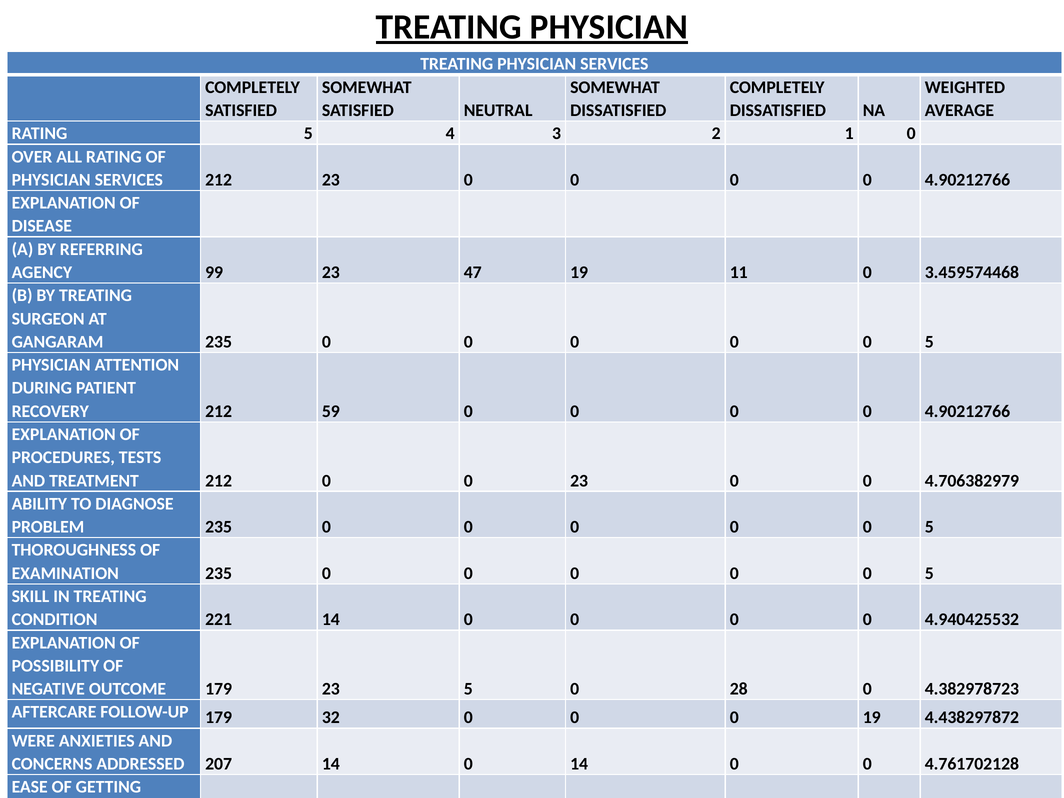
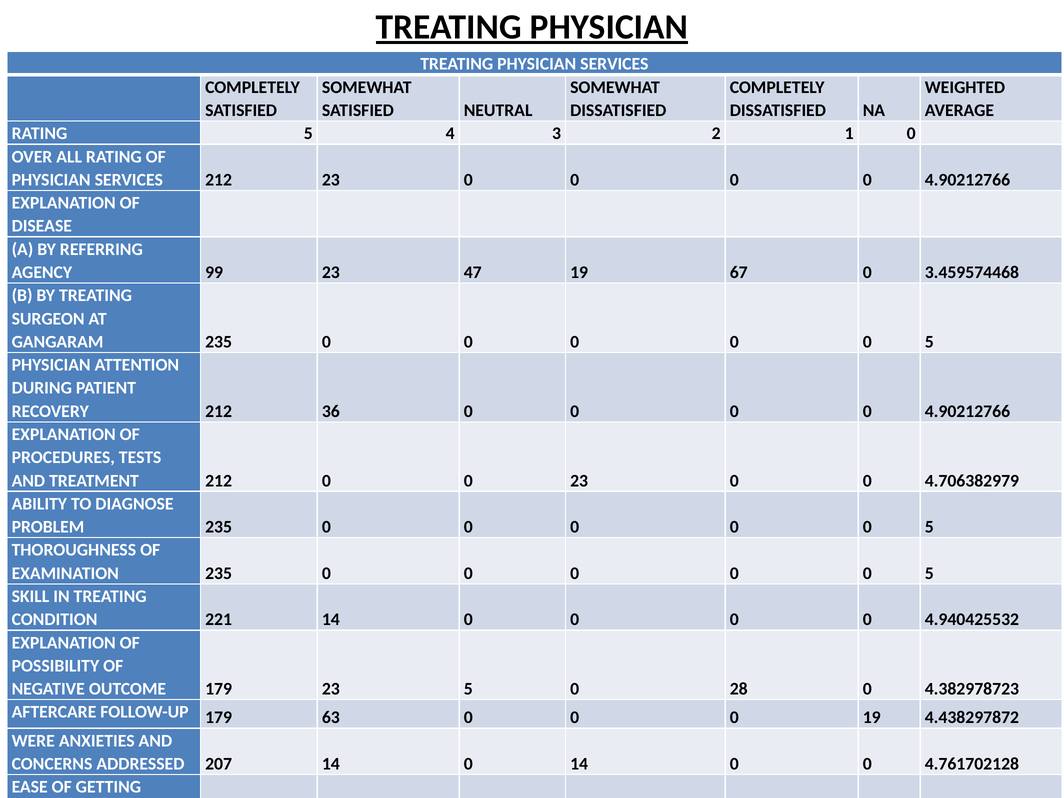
11: 11 -> 67
59: 59 -> 36
32: 32 -> 63
